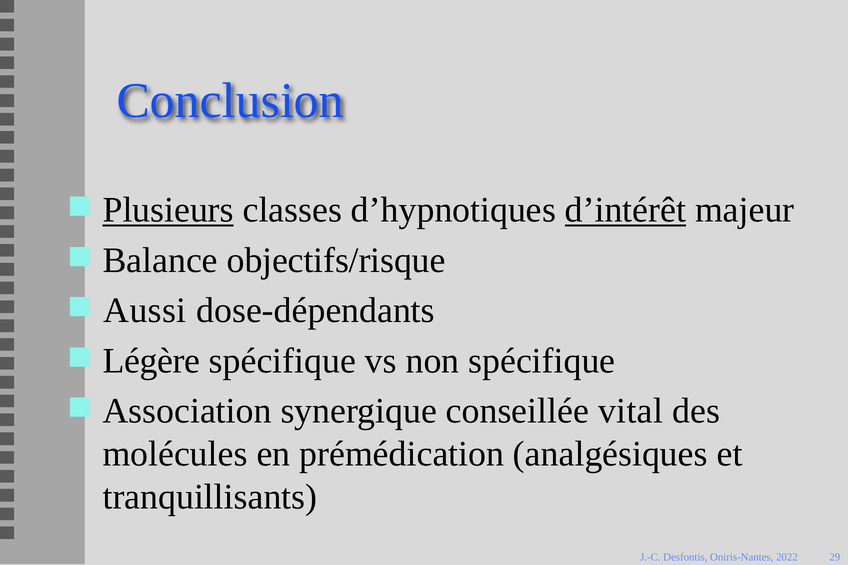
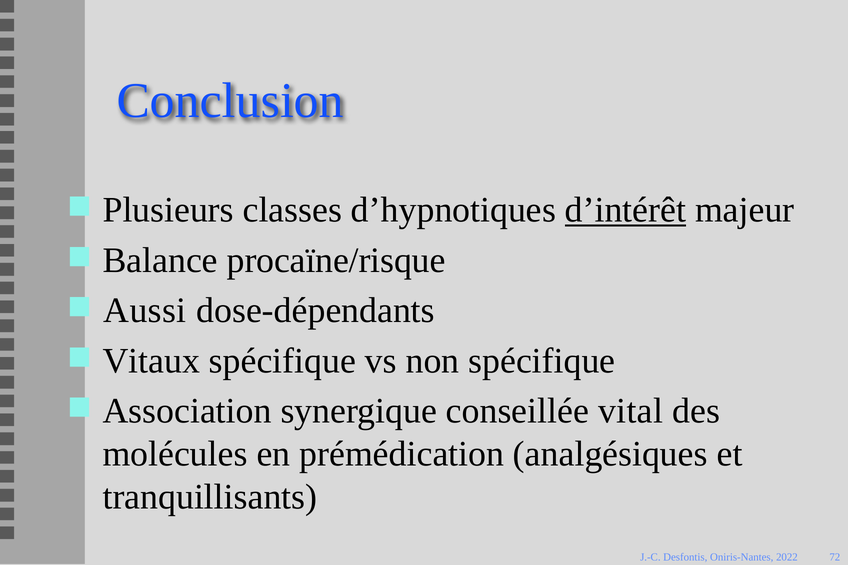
Plusieurs underline: present -> none
objectifs/risque: objectifs/risque -> procaïne/risque
Légère: Légère -> Vitaux
29: 29 -> 72
